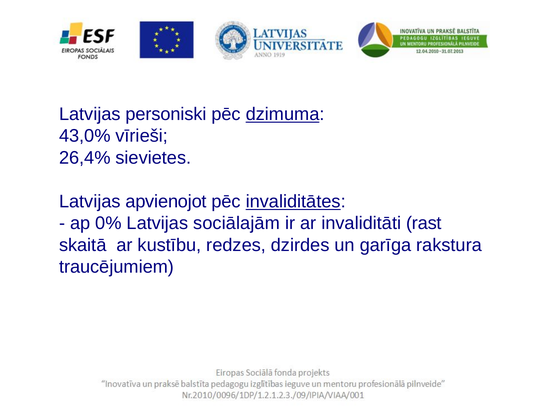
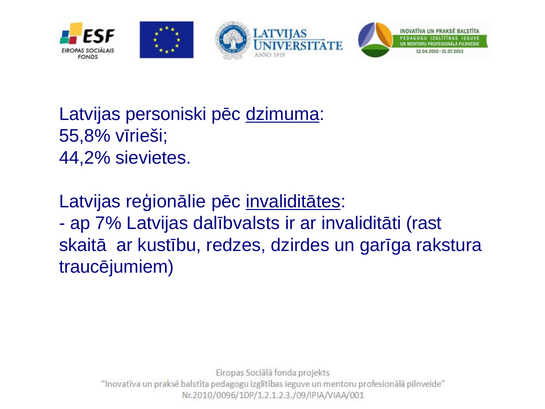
43,0%: 43,0% -> 55,8%
26,4%: 26,4% -> 44,2%
apvienojot: apvienojot -> reģionālie
0%: 0% -> 7%
sociālajām: sociālajām -> dalībvalsts
